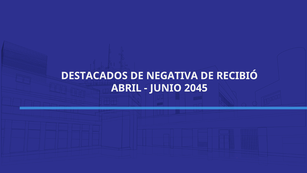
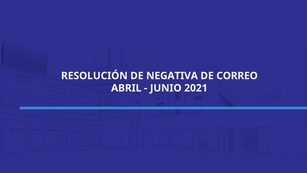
DESTACADOS: DESTACADOS -> RESOLUCIÓN
RECIBIÓ: RECIBIÓ -> CORREO
2045: 2045 -> 2021
